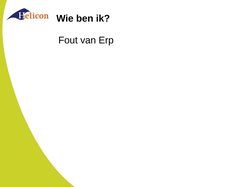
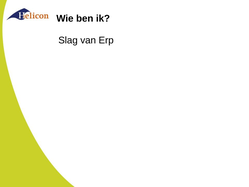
Fout: Fout -> Slag
